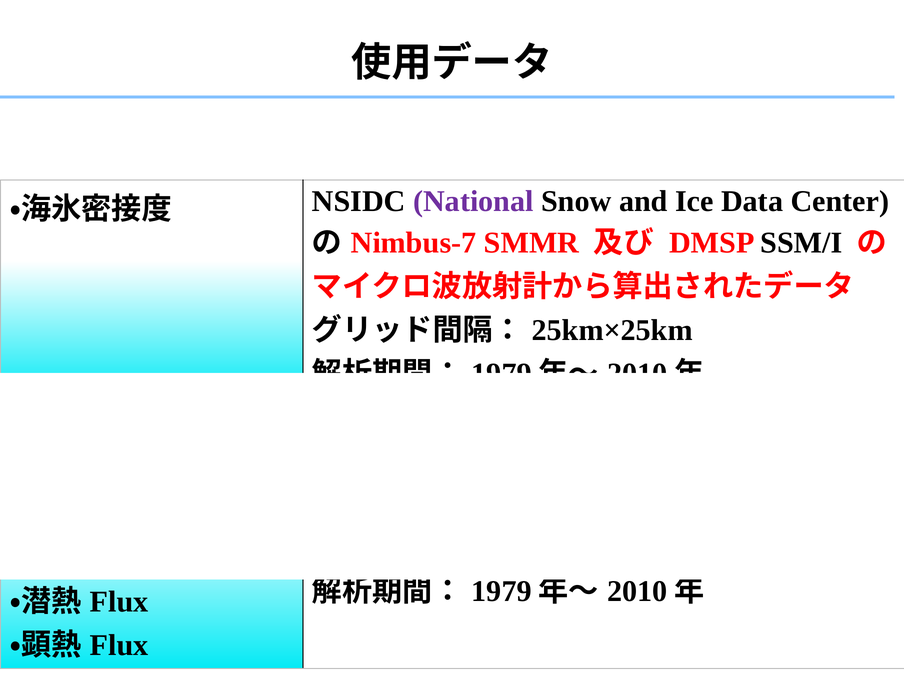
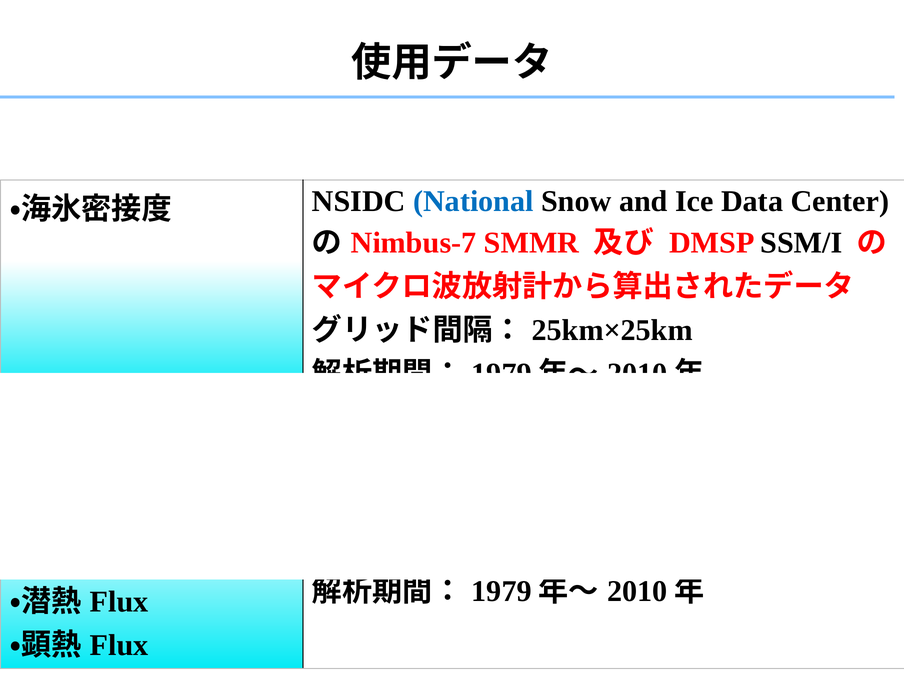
National colour: purple -> blue
